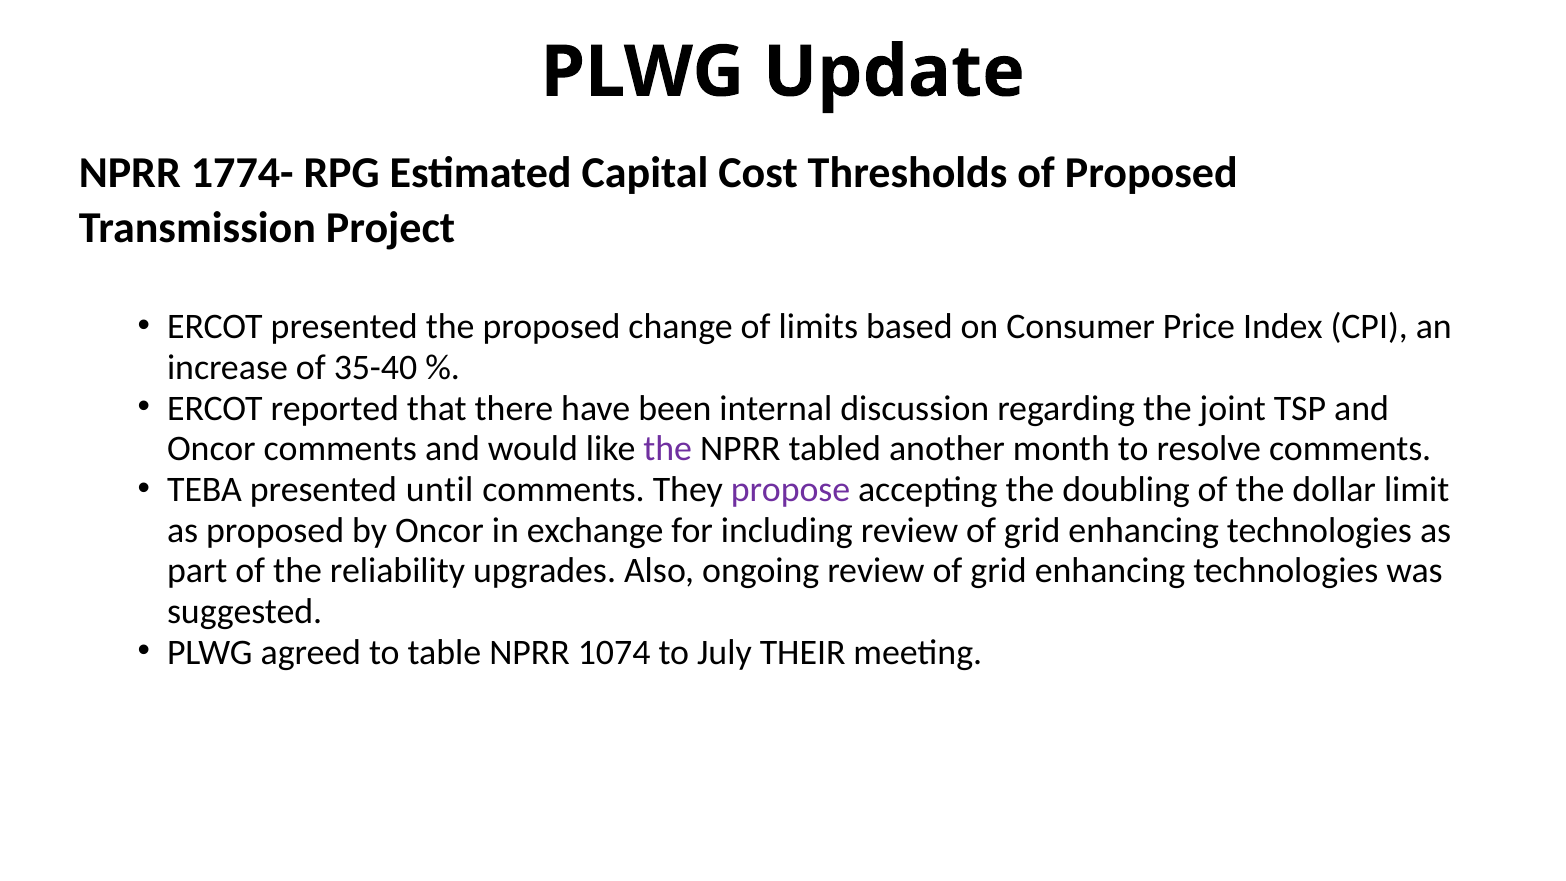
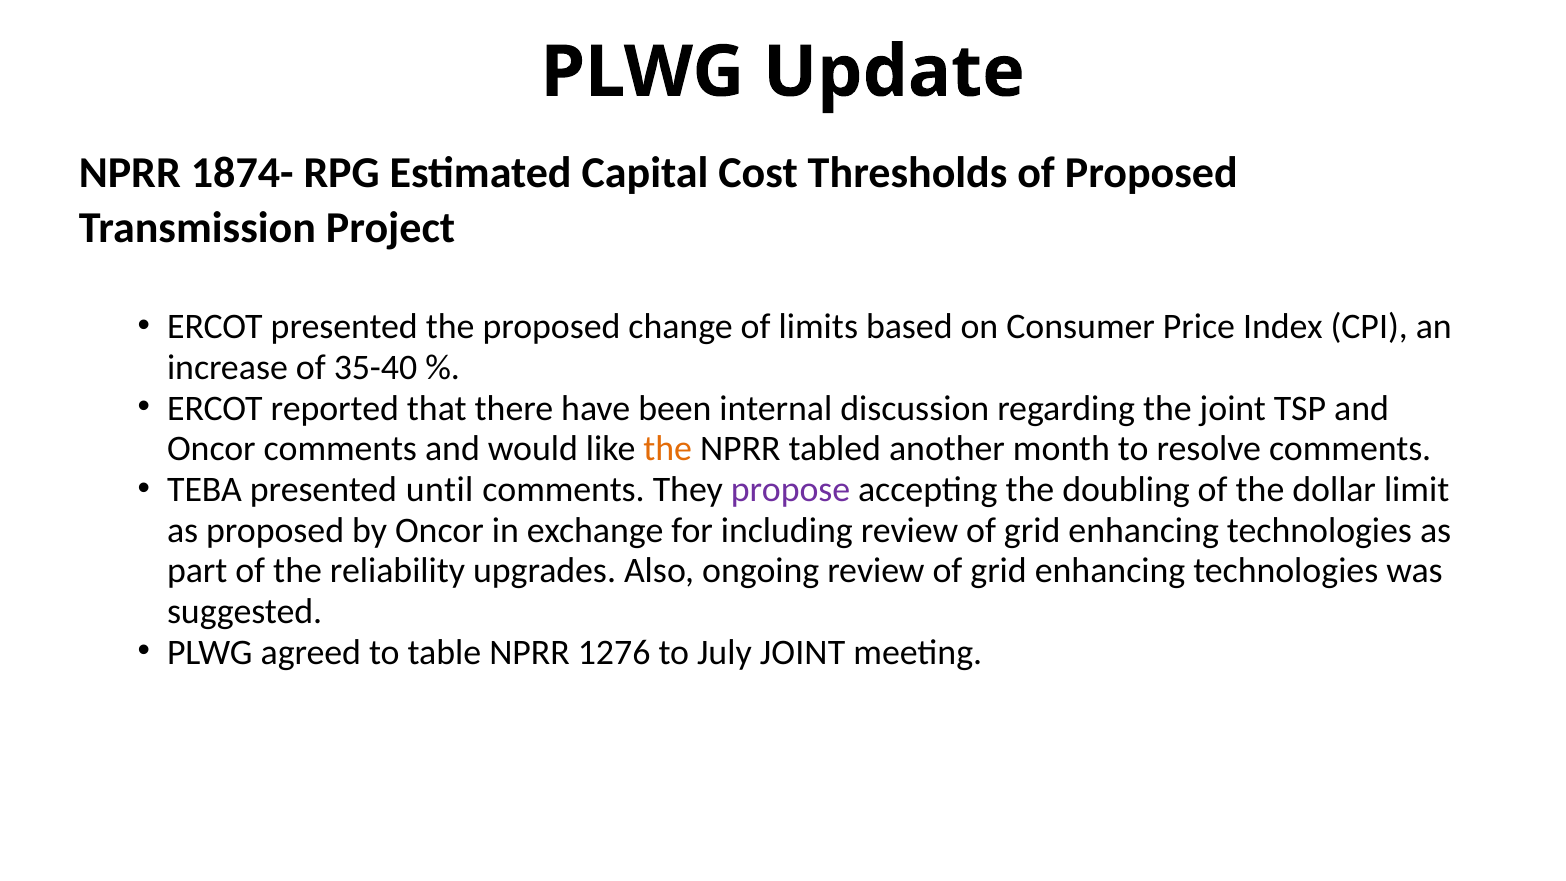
1774-: 1774- -> 1874-
the at (668, 449) colour: purple -> orange
1074: 1074 -> 1276
July THEIR: THEIR -> JOINT
